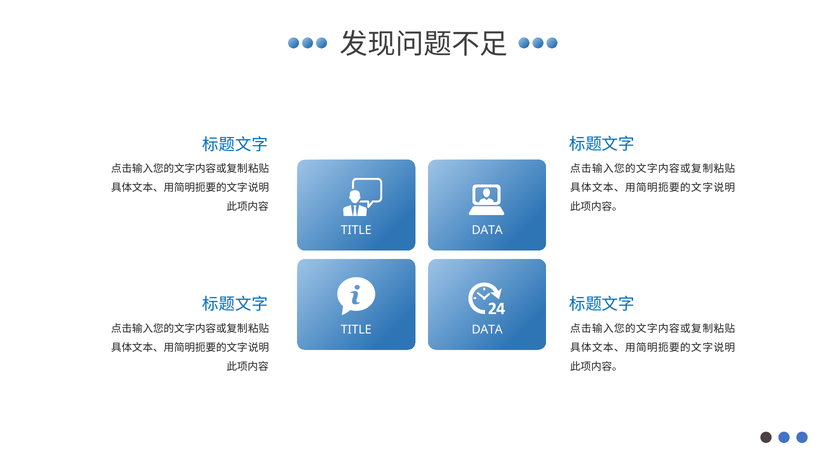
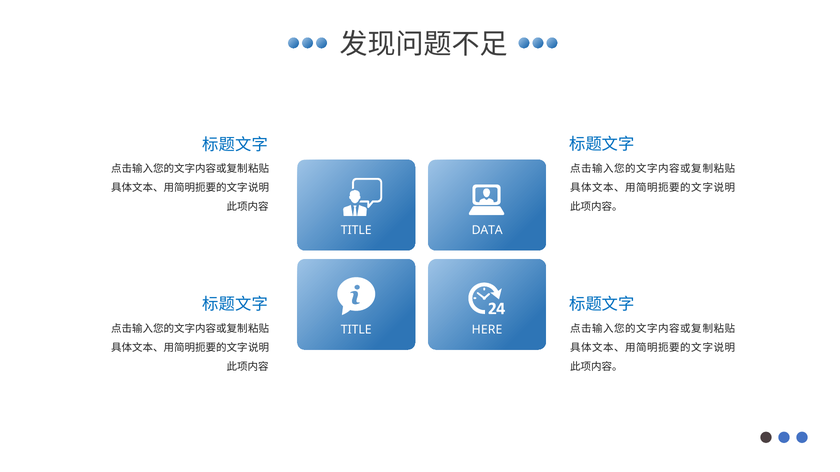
DATA at (487, 330): DATA -> HERE
